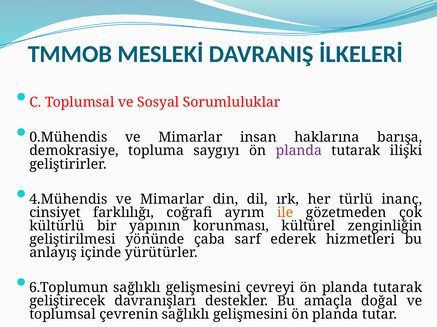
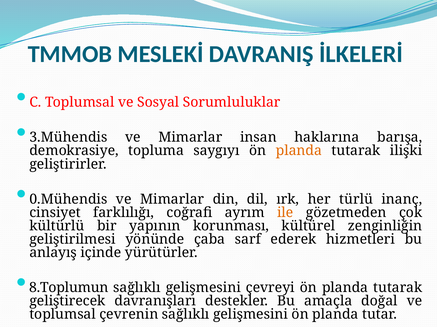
0.Mühendis: 0.Mühendis -> 3.Mühendis
planda at (299, 151) colour: purple -> orange
4.Mühendis: 4.Mühendis -> 0.Mühendis
6.Toplumun: 6.Toplumun -> 8.Toplumun
